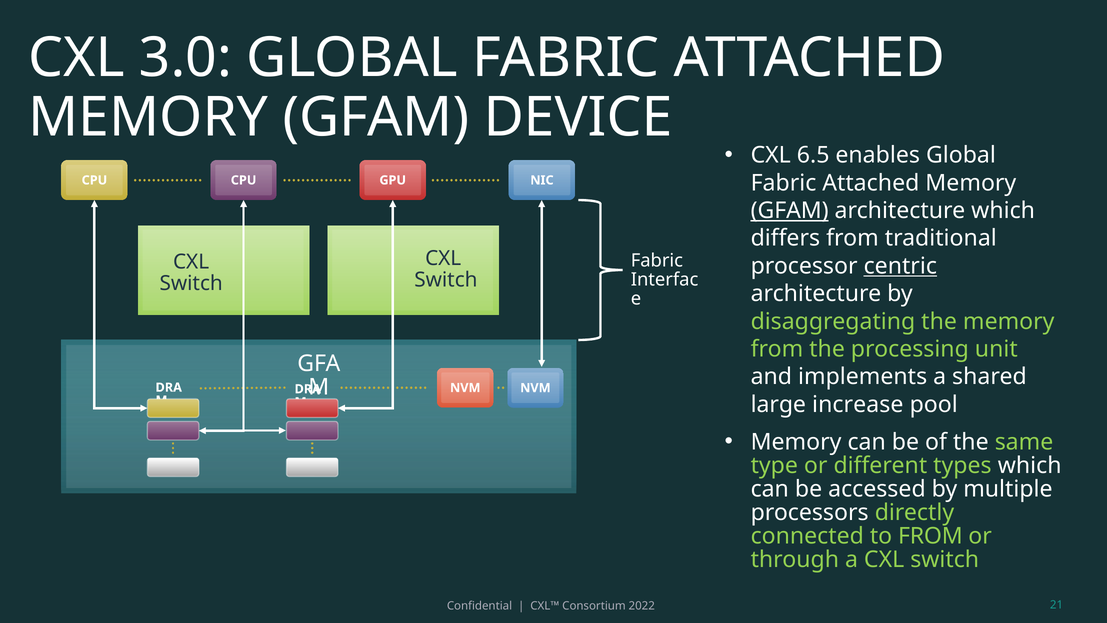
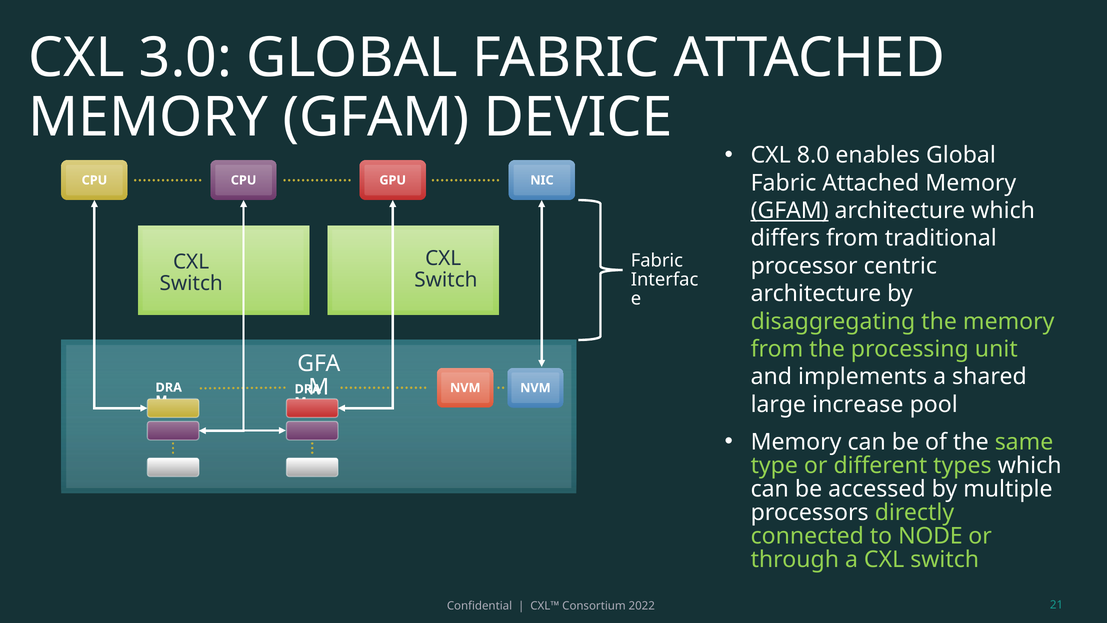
6.5: 6.5 -> 8.0
centric underline: present -> none
to FROM: FROM -> NODE
